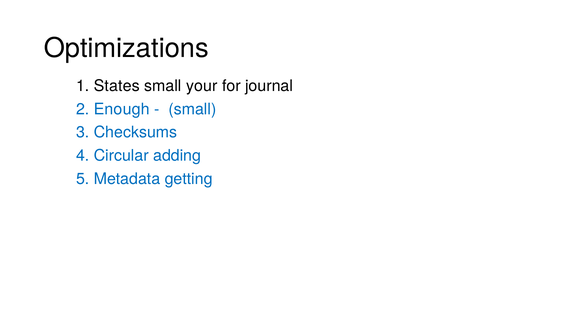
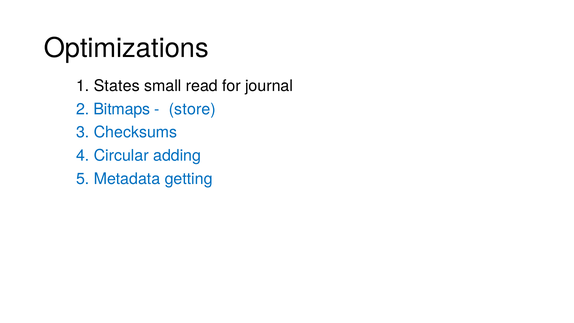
your: your -> read
Enough: Enough -> Bitmaps
small at (192, 109): small -> store
